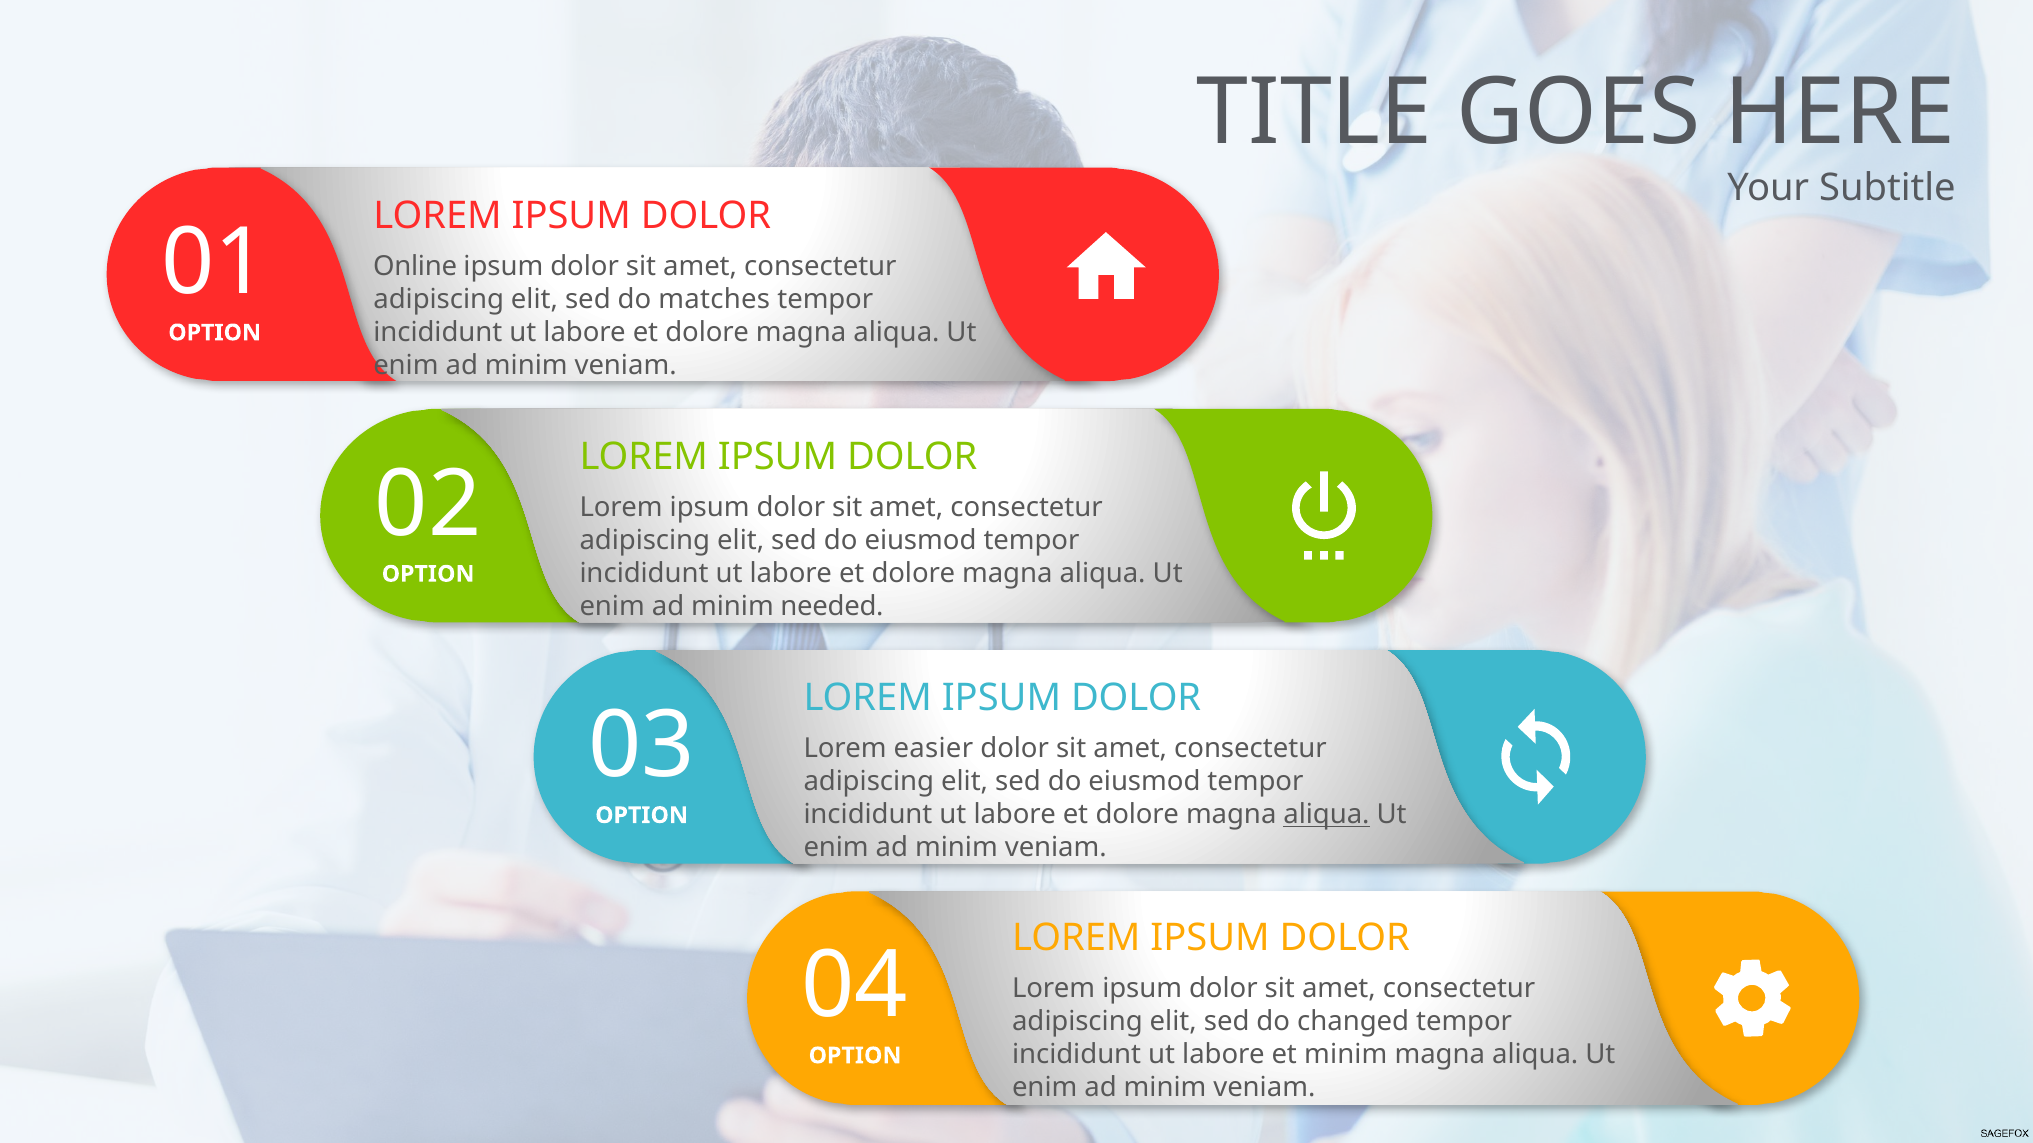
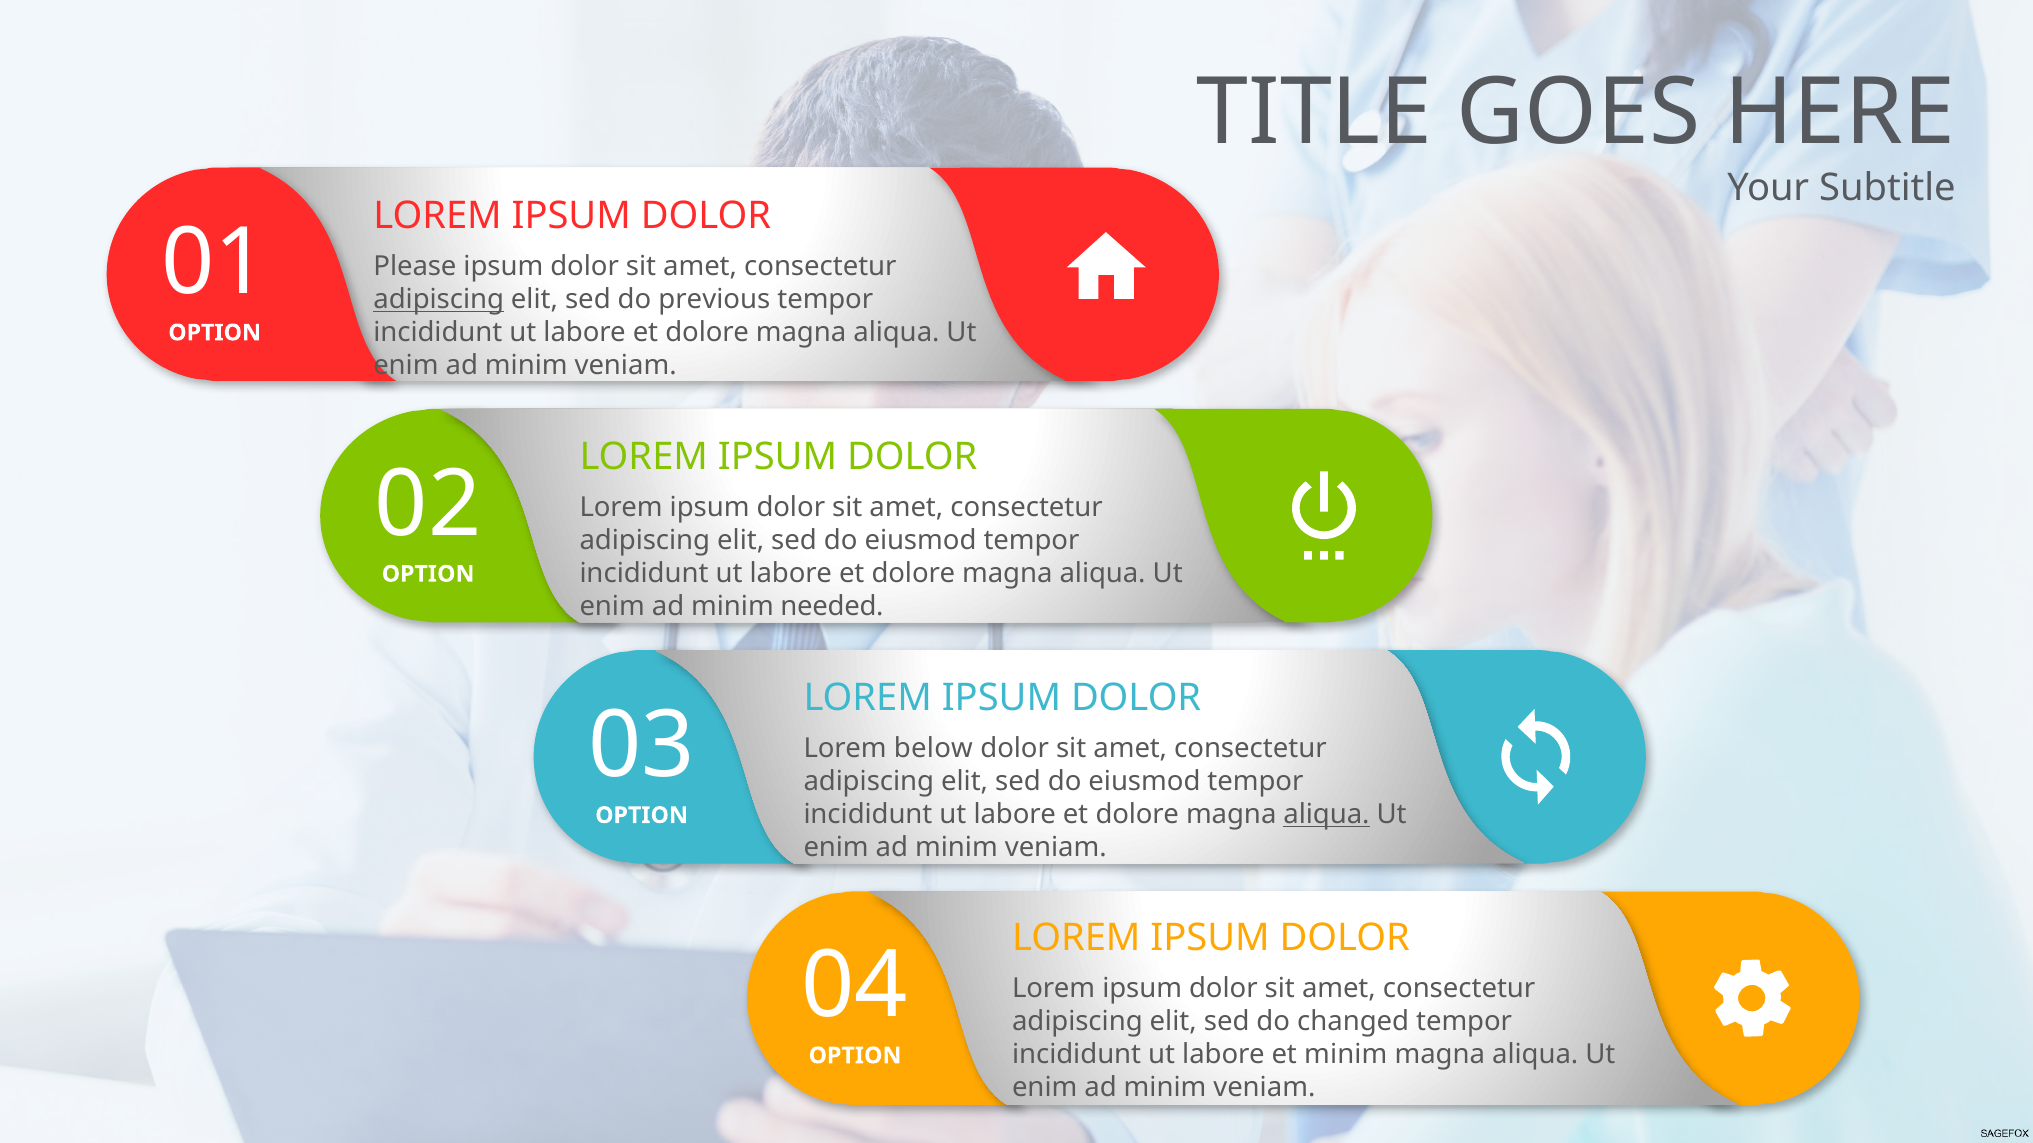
Online: Online -> Please
adipiscing at (439, 300) underline: none -> present
matches: matches -> previous
easier: easier -> below
